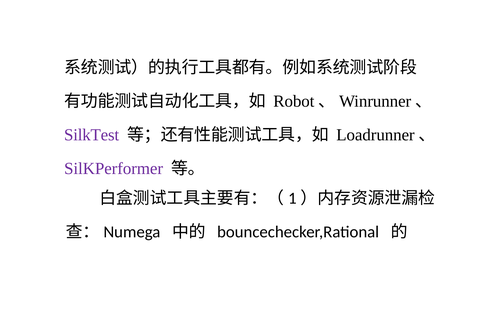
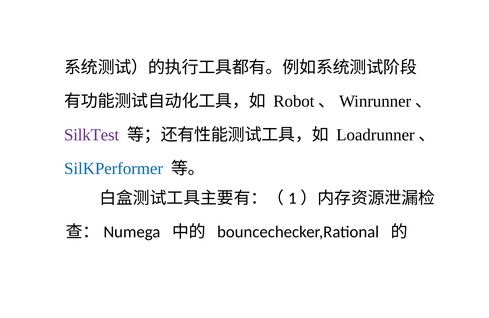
SilKPerformer colour: purple -> blue
